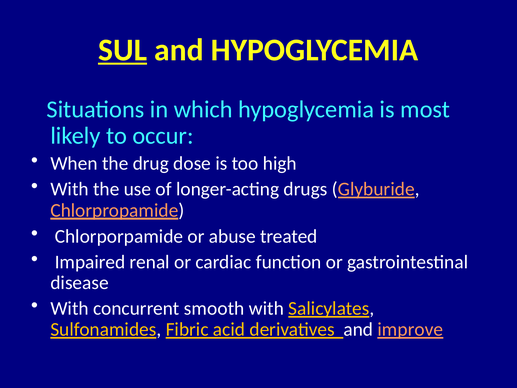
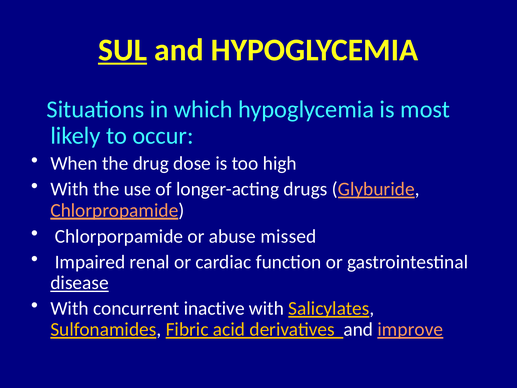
treated: treated -> missed
disease underline: none -> present
smooth: smooth -> inactive
